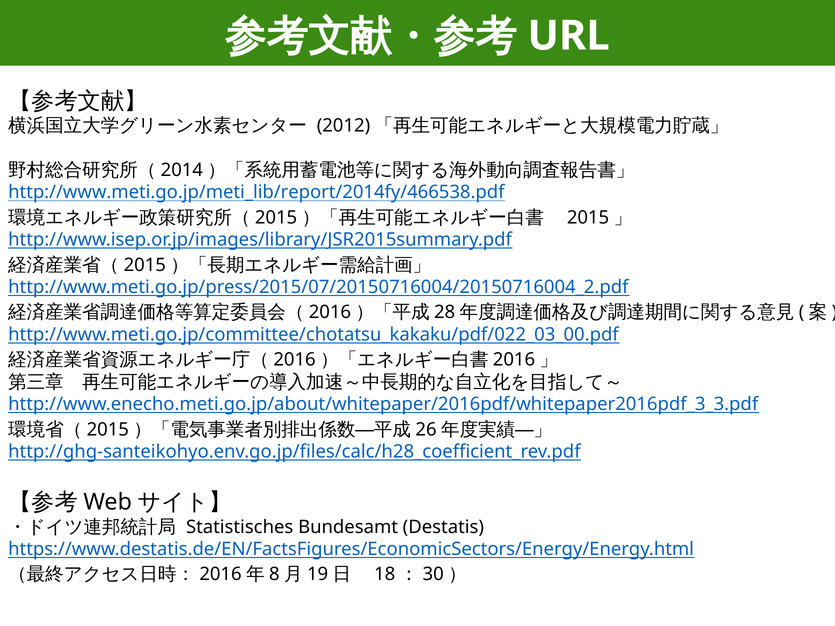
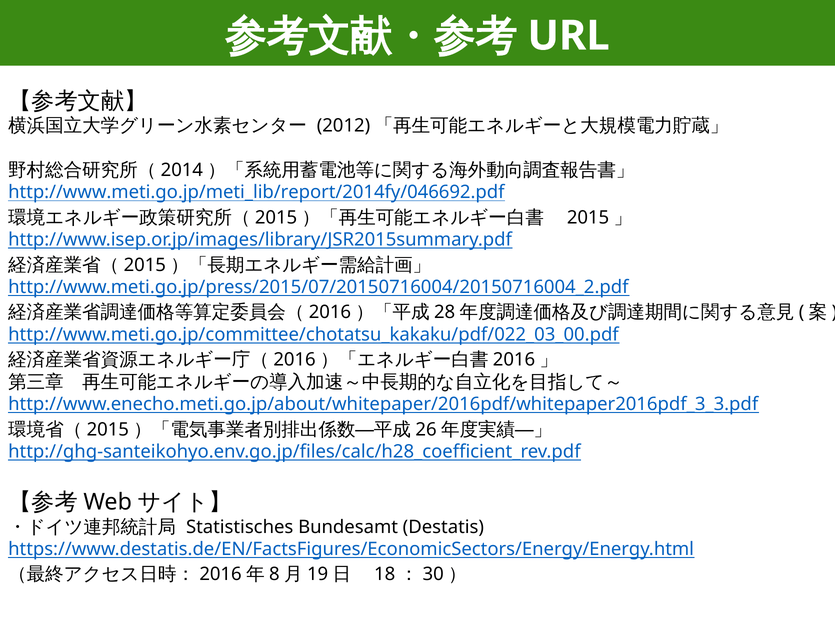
http://www.meti.go.jp/meti_lib/report/2014fy/466538.pdf: http://www.meti.go.jp/meti_lib/report/2014fy/466538.pdf -> http://www.meti.go.jp/meti_lib/report/2014fy/046692.pdf
